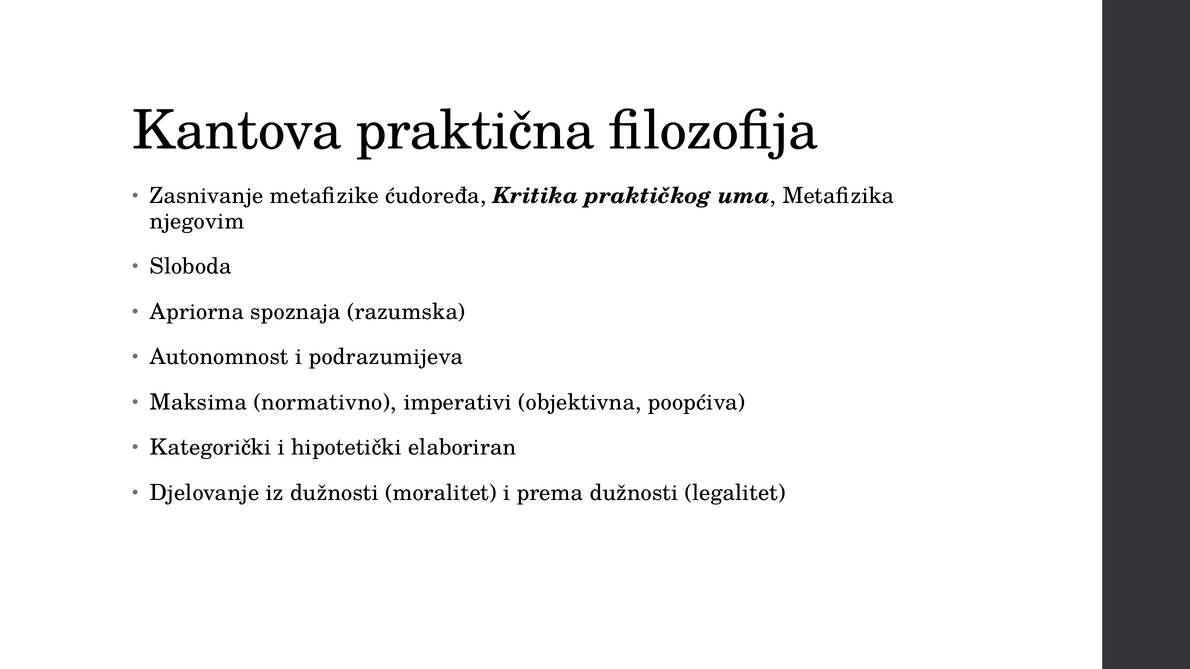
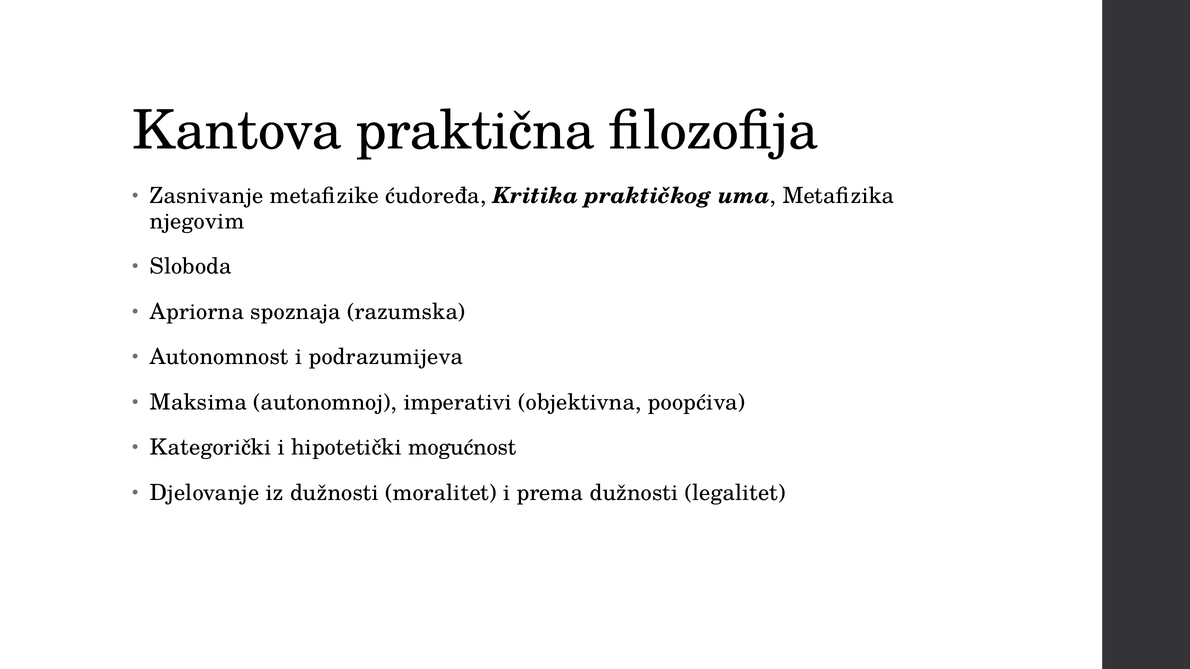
normativno: normativno -> autonomnoj
elaboriran: elaboriran -> mogućnost
